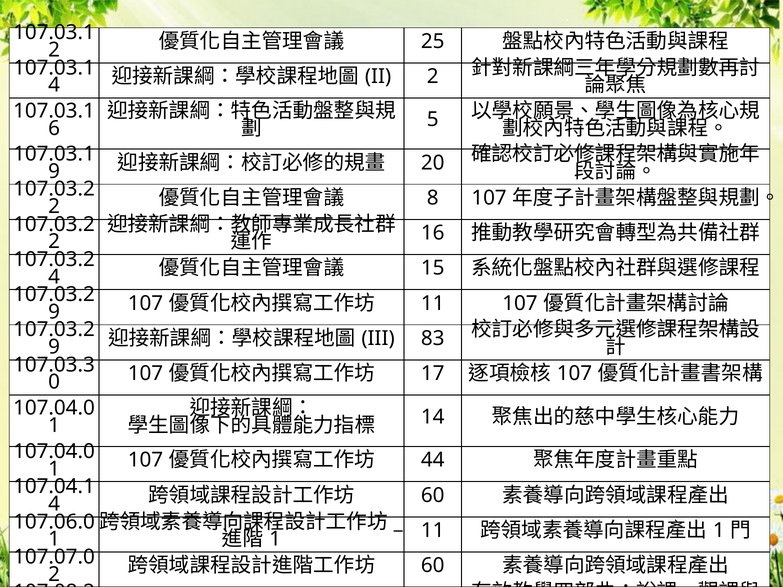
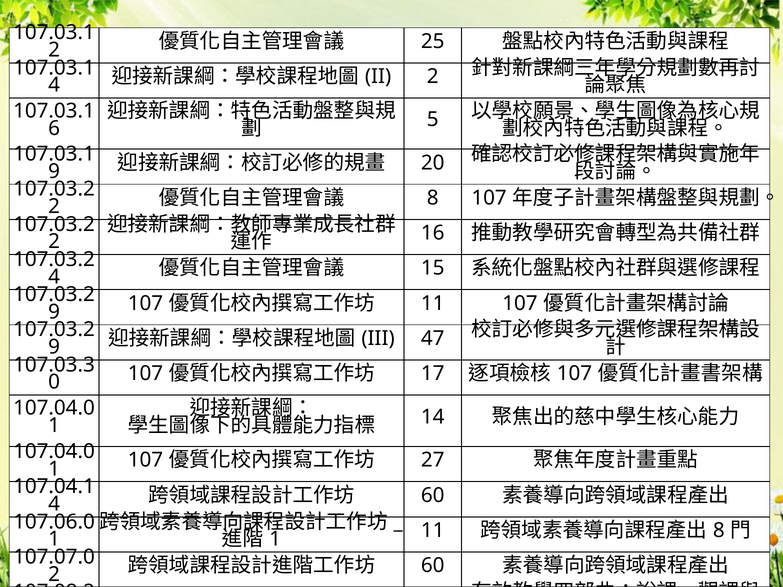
83: 83 -> 47
44: 44 -> 27
1 at (719, 531): 1 -> 8
